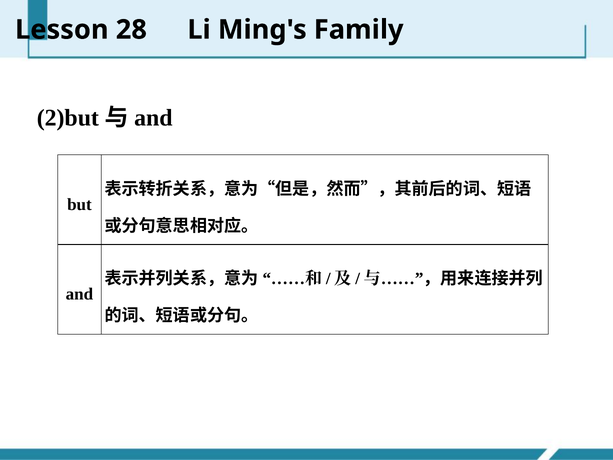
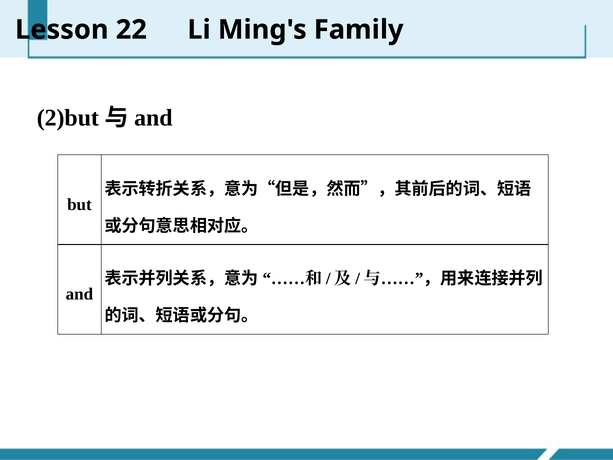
28: 28 -> 22
